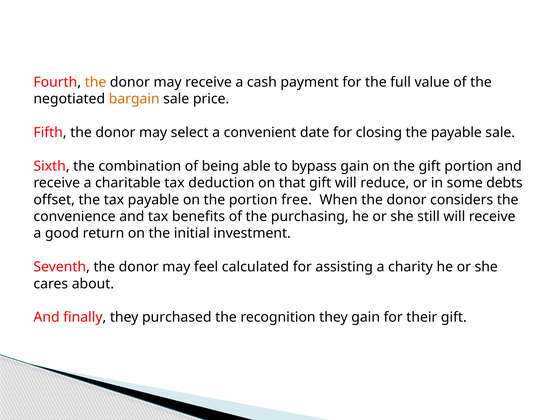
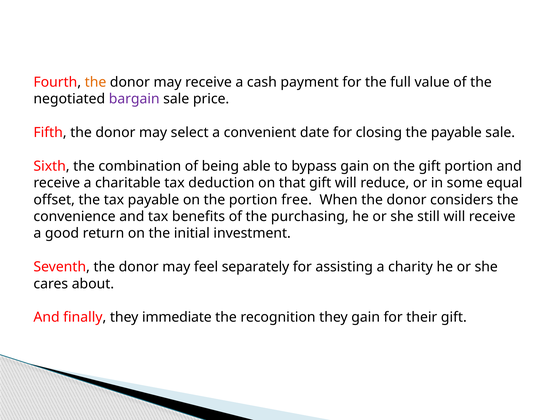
bargain colour: orange -> purple
debts: debts -> equal
calculated: calculated -> separately
purchased: purchased -> immediate
